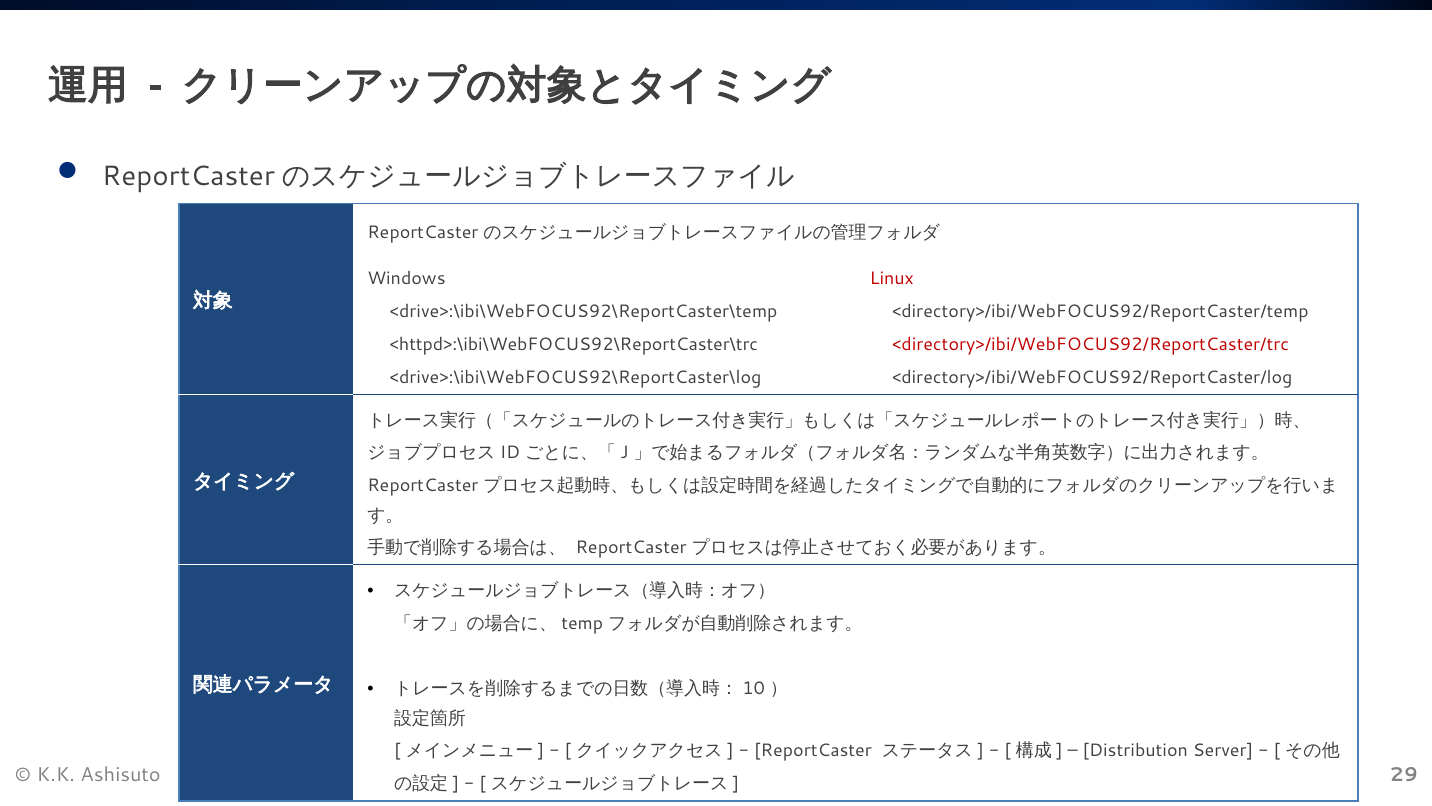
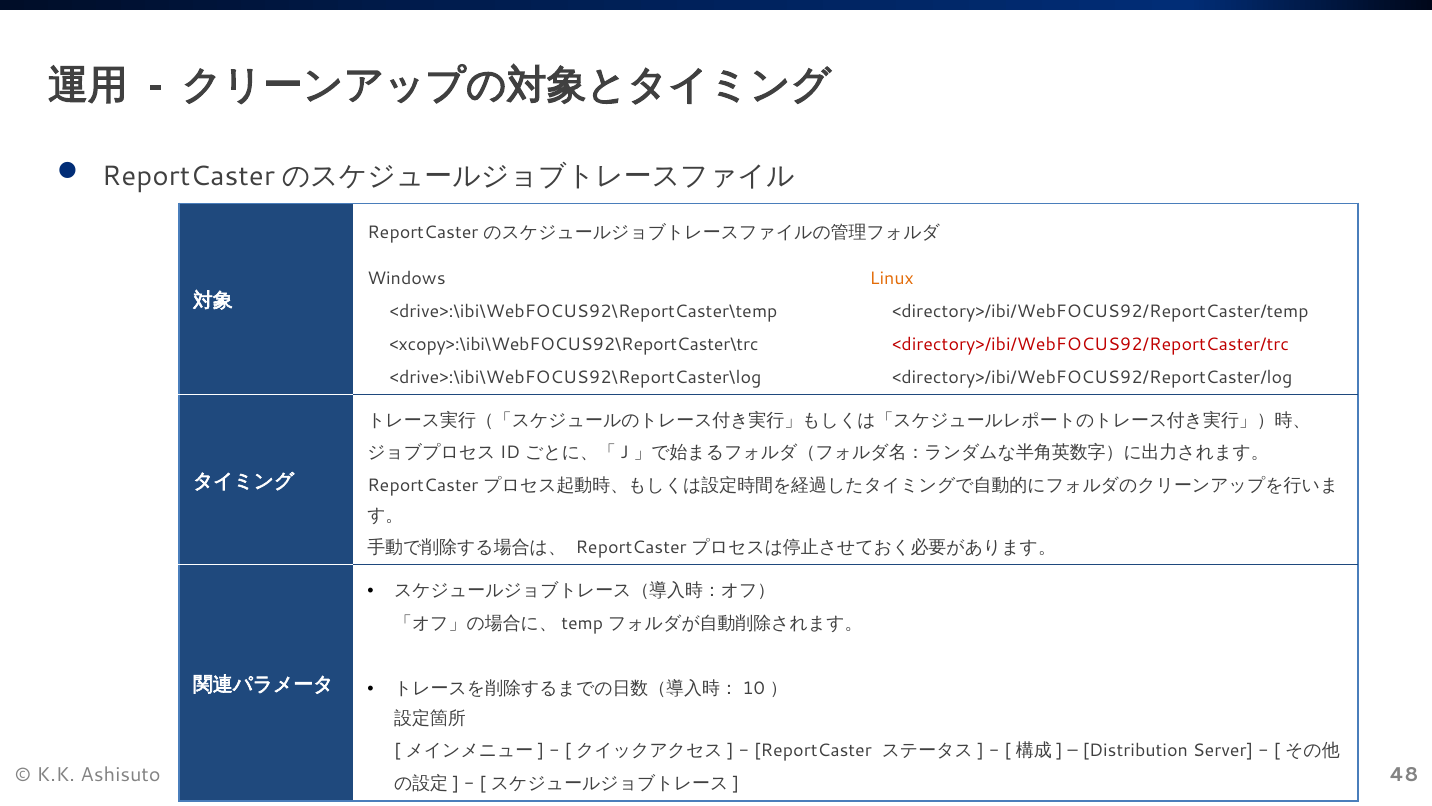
Linux colour: red -> orange
<httpd>:\ibi\WebFOCUS92\ReportCaster\trc: <httpd>:\ibi\WebFOCUS92\ReportCaster\trc -> <xcopy>:\ibi\WebFOCUS92\ReportCaster\trc
29: 29 -> 48
